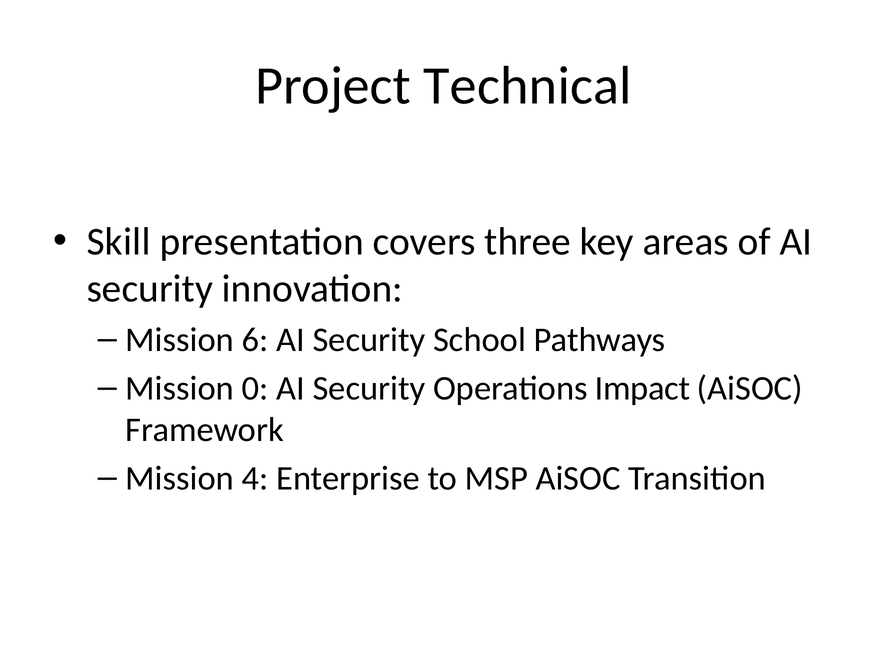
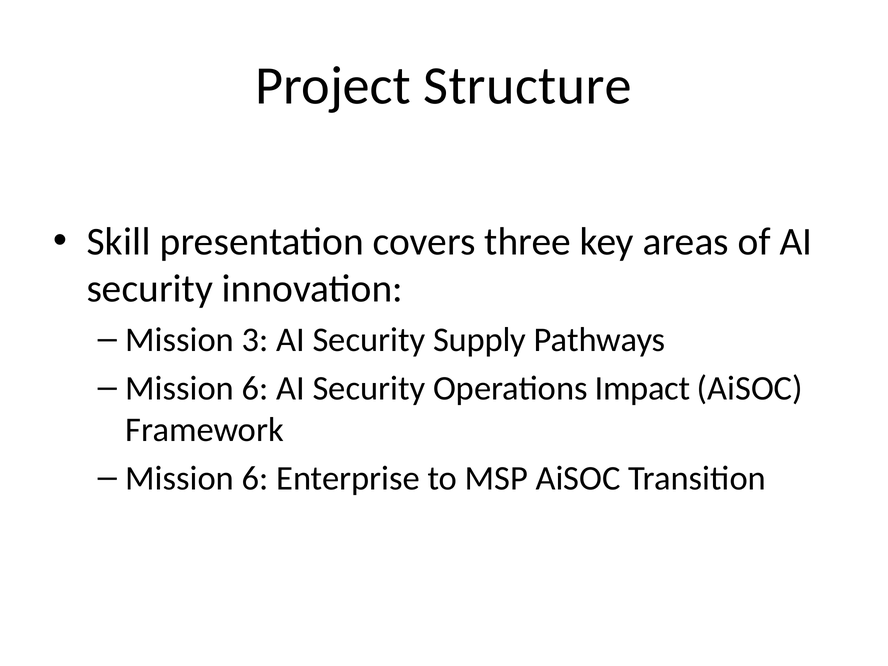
Technical: Technical -> Structure
6: 6 -> 3
School: School -> Supply
0 at (255, 388): 0 -> 6
4 at (255, 478): 4 -> 6
